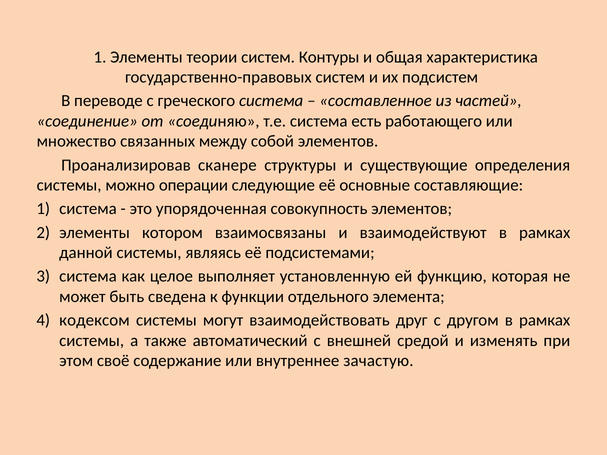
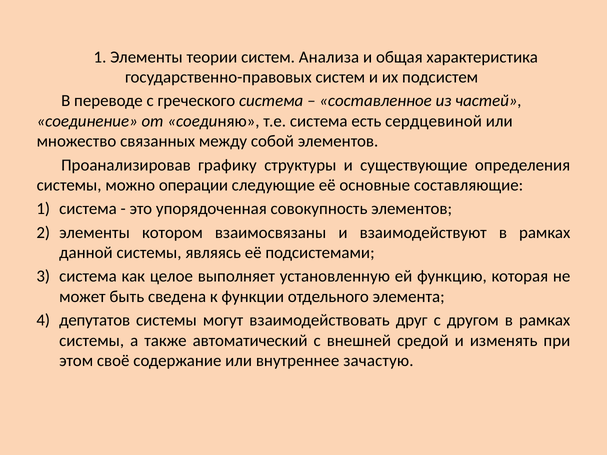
Контуры: Контуры -> Анализа
работающего: работающего -> сердцевиной
сканере: сканере -> графику
кодексом: кодексом -> депутатов
